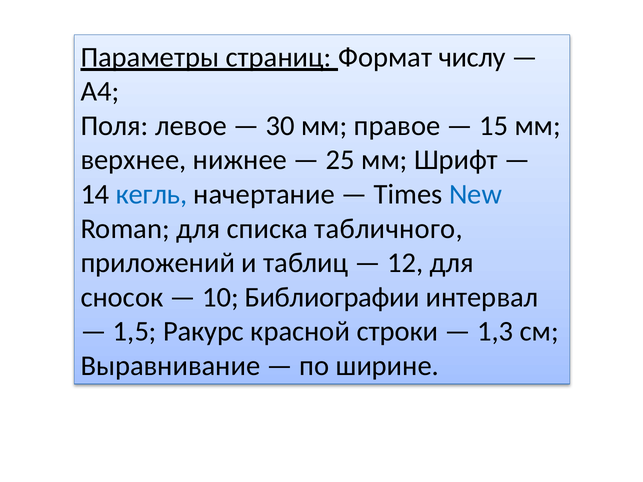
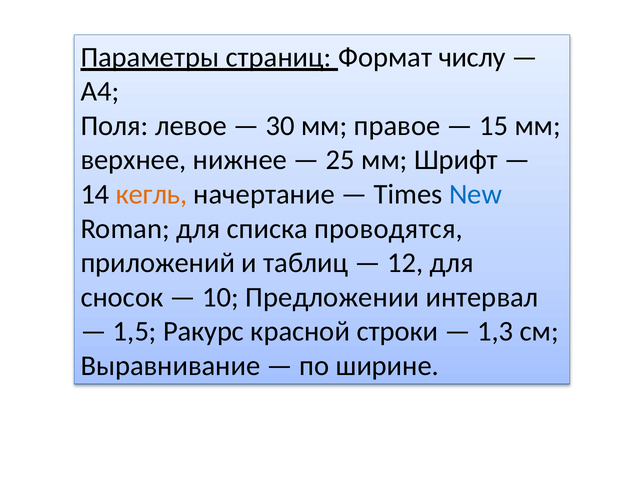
кегль colour: blue -> orange
табличного: табличного -> проводятся
Библиографии: Библиографии -> Предложении
